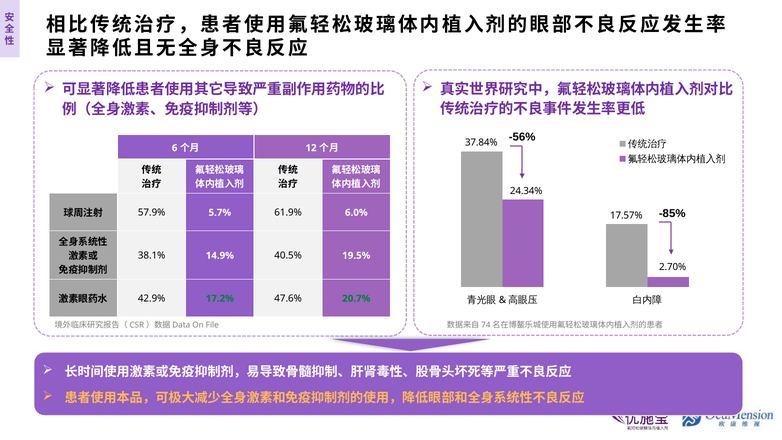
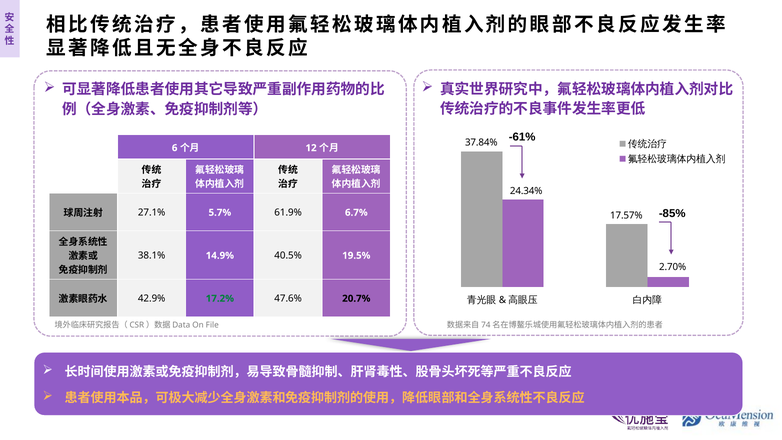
-56%: -56% -> -61%
57.9%: 57.9% -> 27.1%
6.0%: 6.0% -> 6.7%
20.7% colour: green -> black
